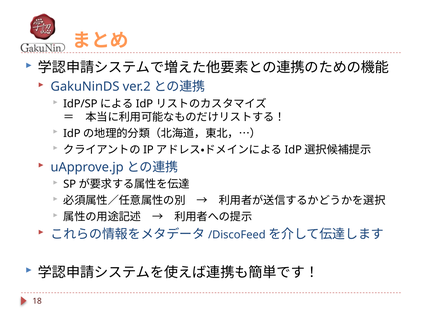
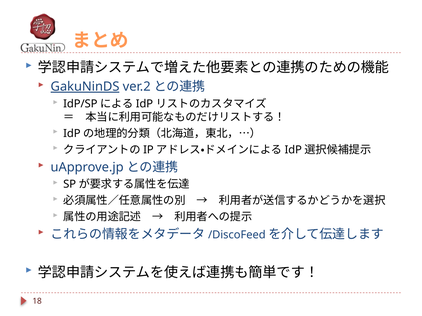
GakuNinDS underline: none -> present
